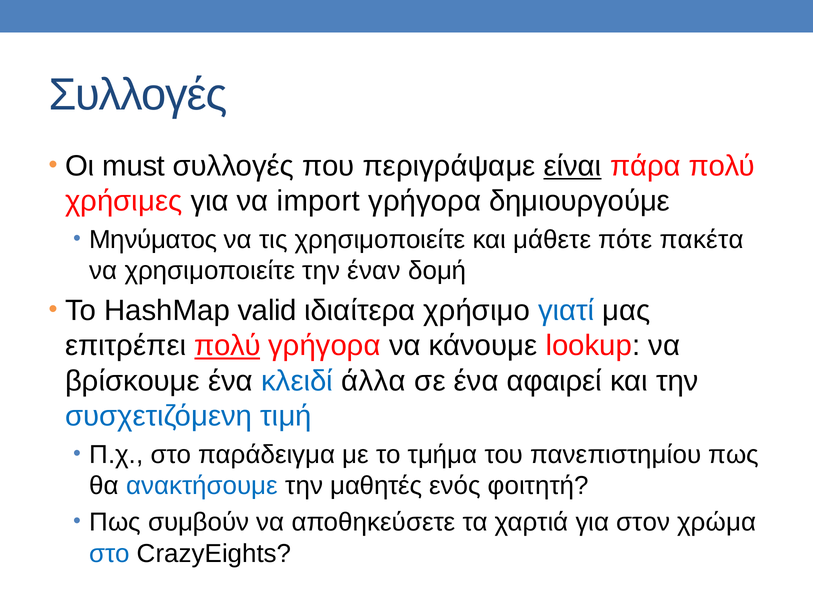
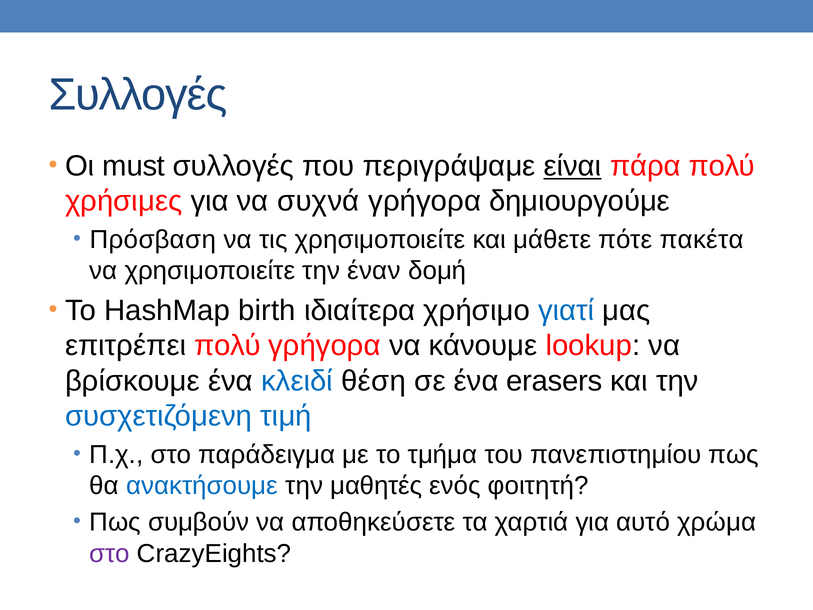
import: import -> συχνά
Μηνύματος: Μηνύματος -> Πρόσβαση
valid: valid -> birth
πολύ at (227, 346) underline: present -> none
άλλα: άλλα -> θέση
αφαιρεί: αφαιρεί -> erasers
στον: στον -> αυτό
στο at (110, 553) colour: blue -> purple
